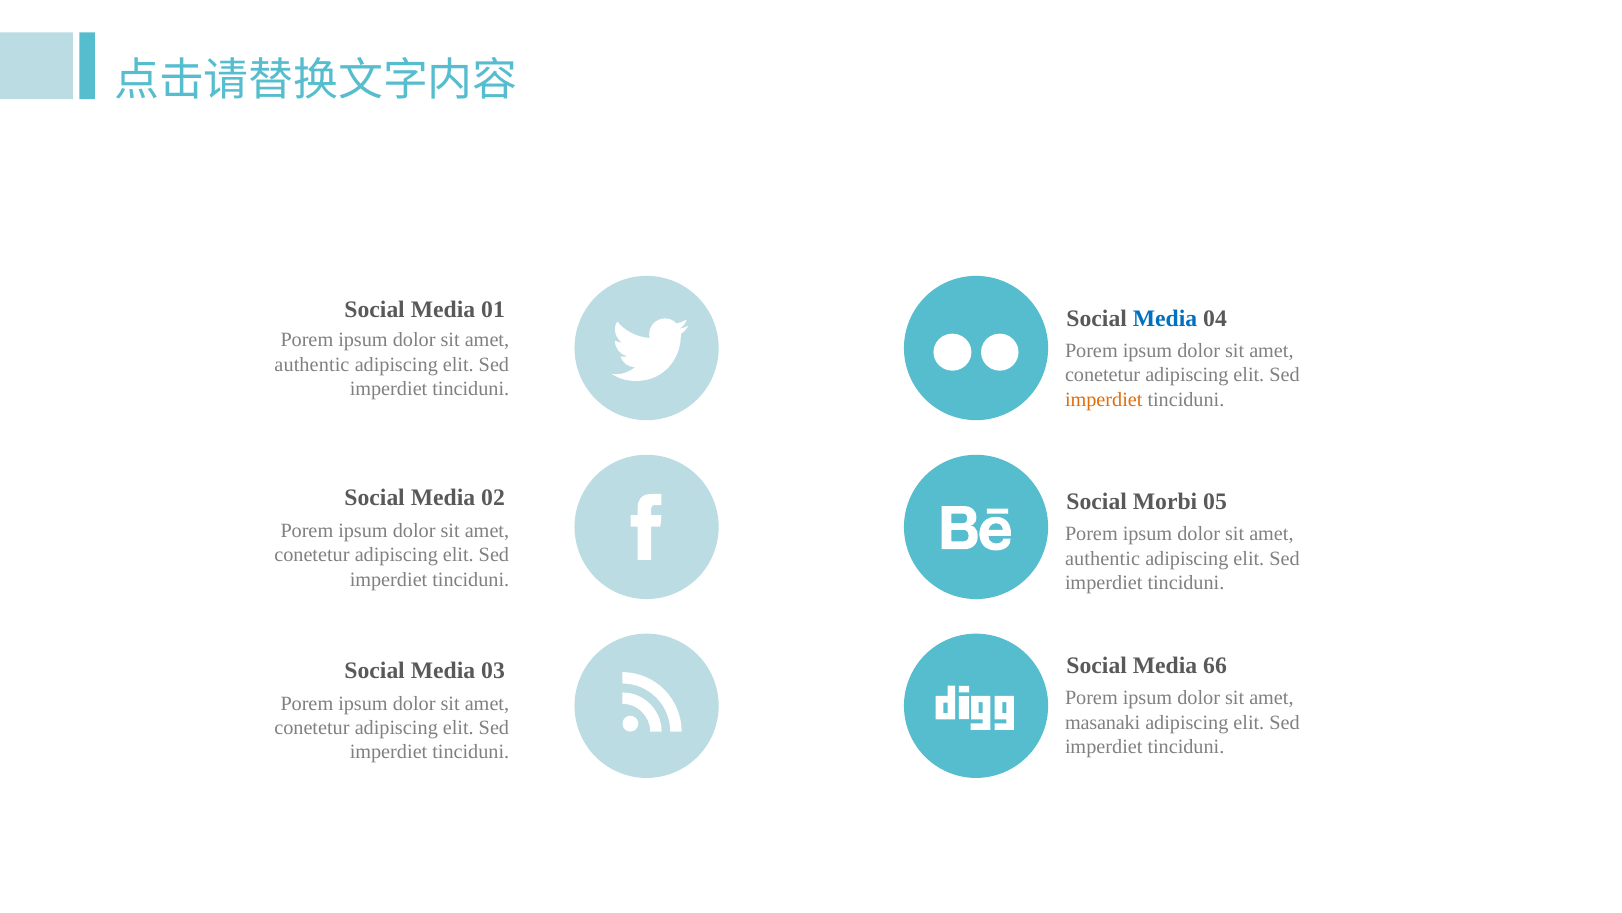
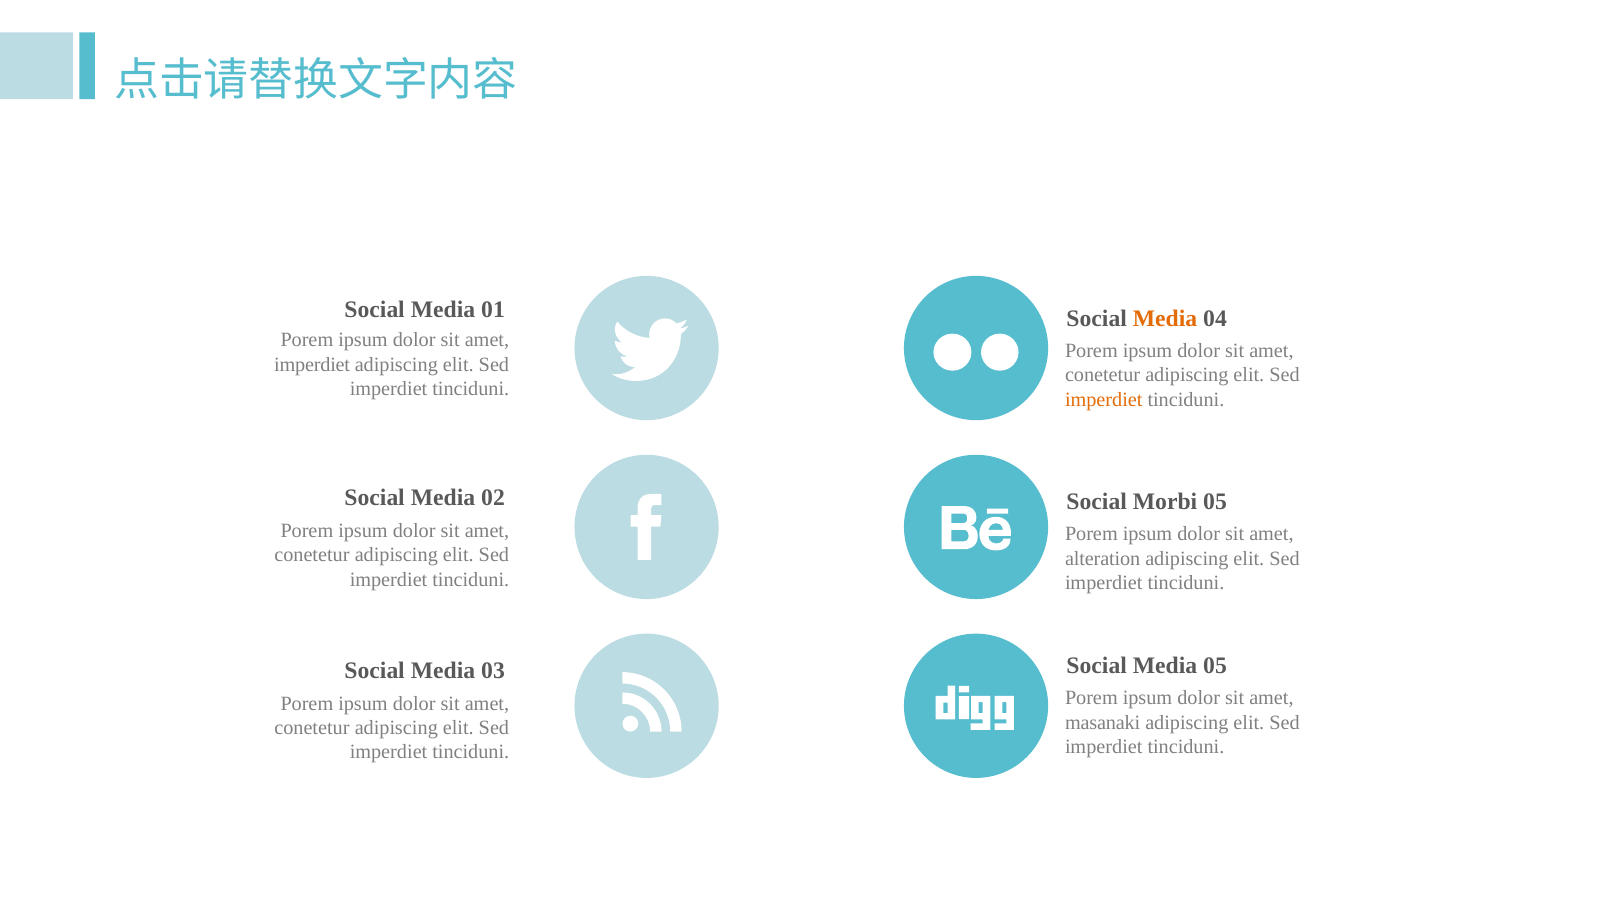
Media at (1165, 318) colour: blue -> orange
authentic at (312, 364): authentic -> imperdiet
authentic at (1103, 558): authentic -> alteration
Media 66: 66 -> 05
